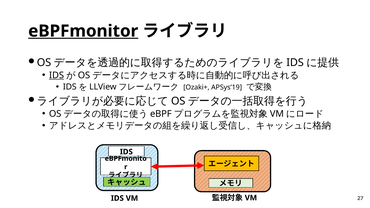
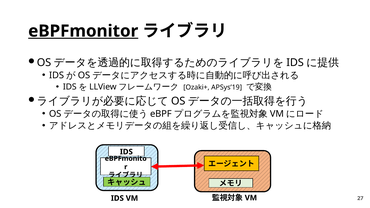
IDS at (56, 75) underline: present -> none
